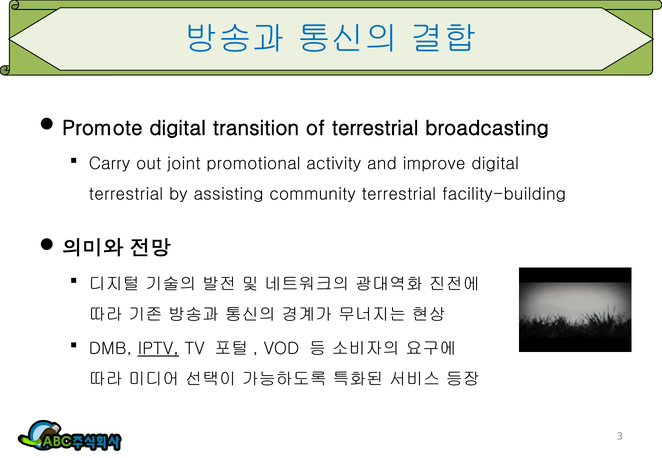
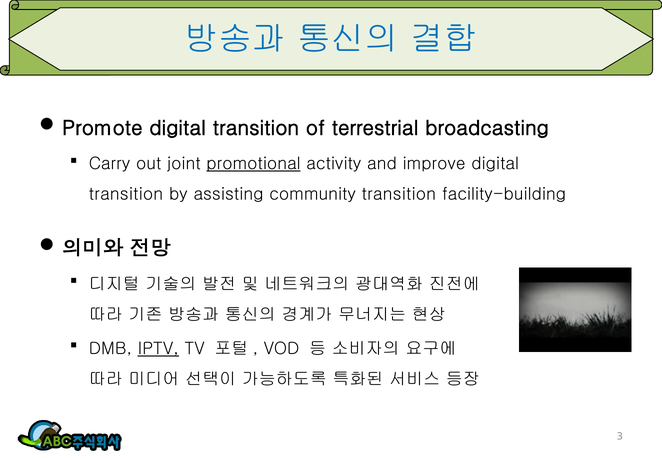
promotional underline: none -> present
terrestrial at (126, 194): terrestrial -> transition
community terrestrial: terrestrial -> transition
